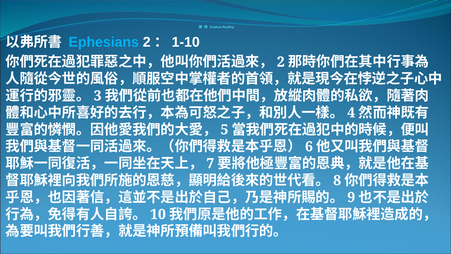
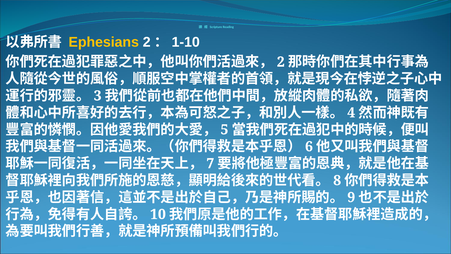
Ephesians colour: light blue -> yellow
